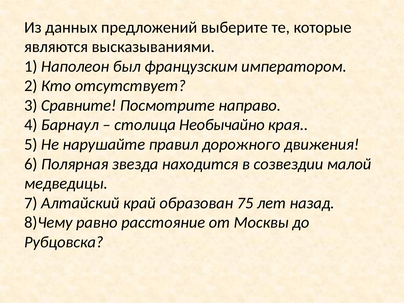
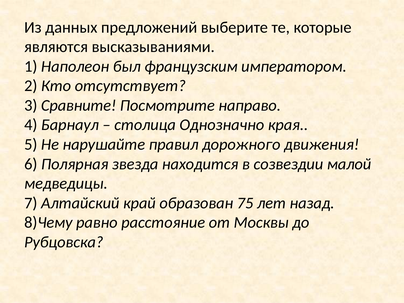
Необычайно: Необычайно -> Однозначно
